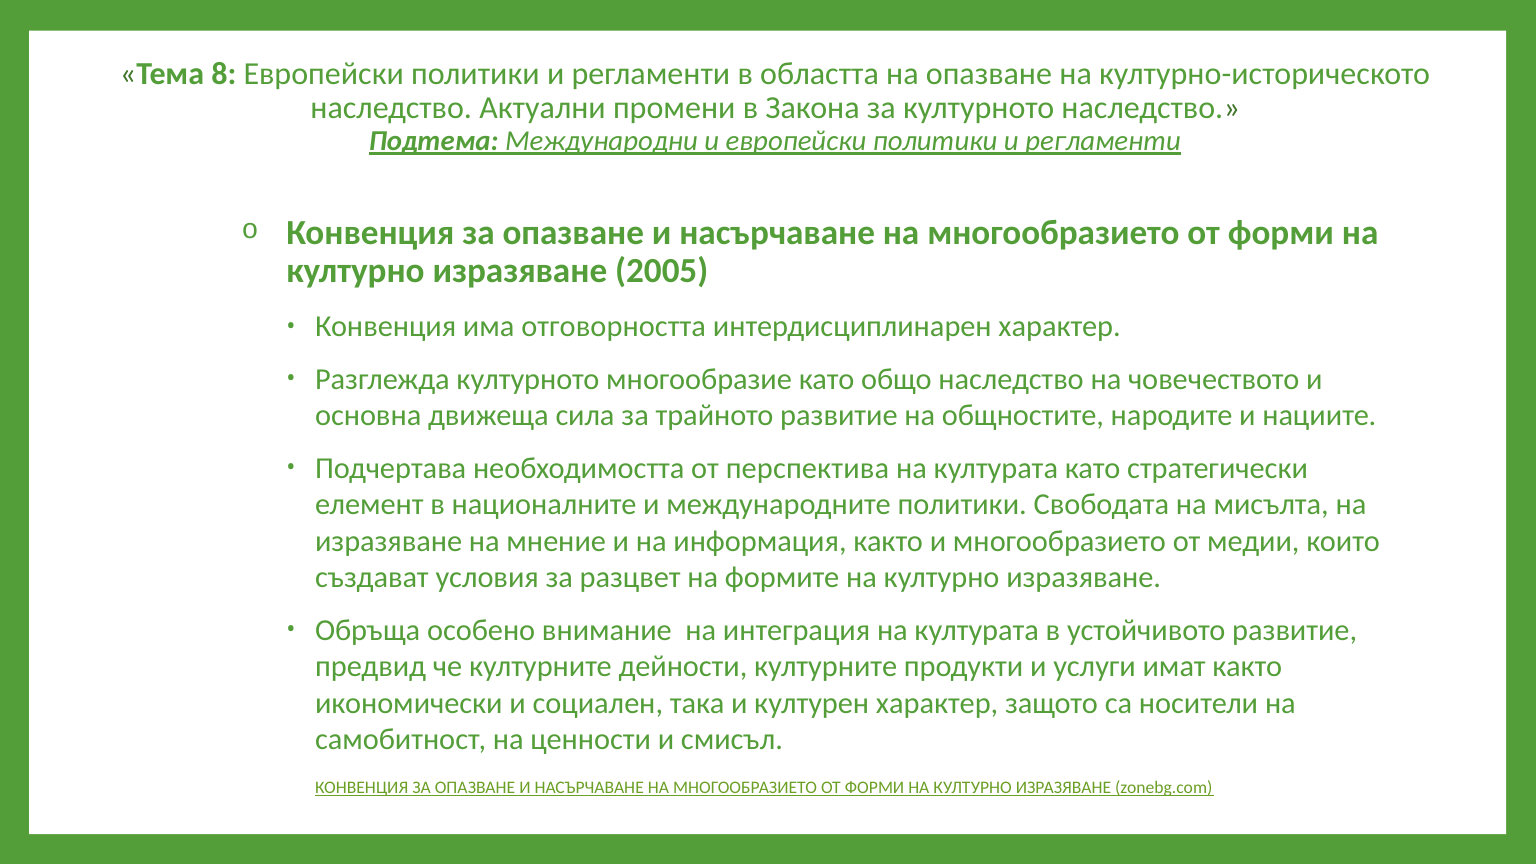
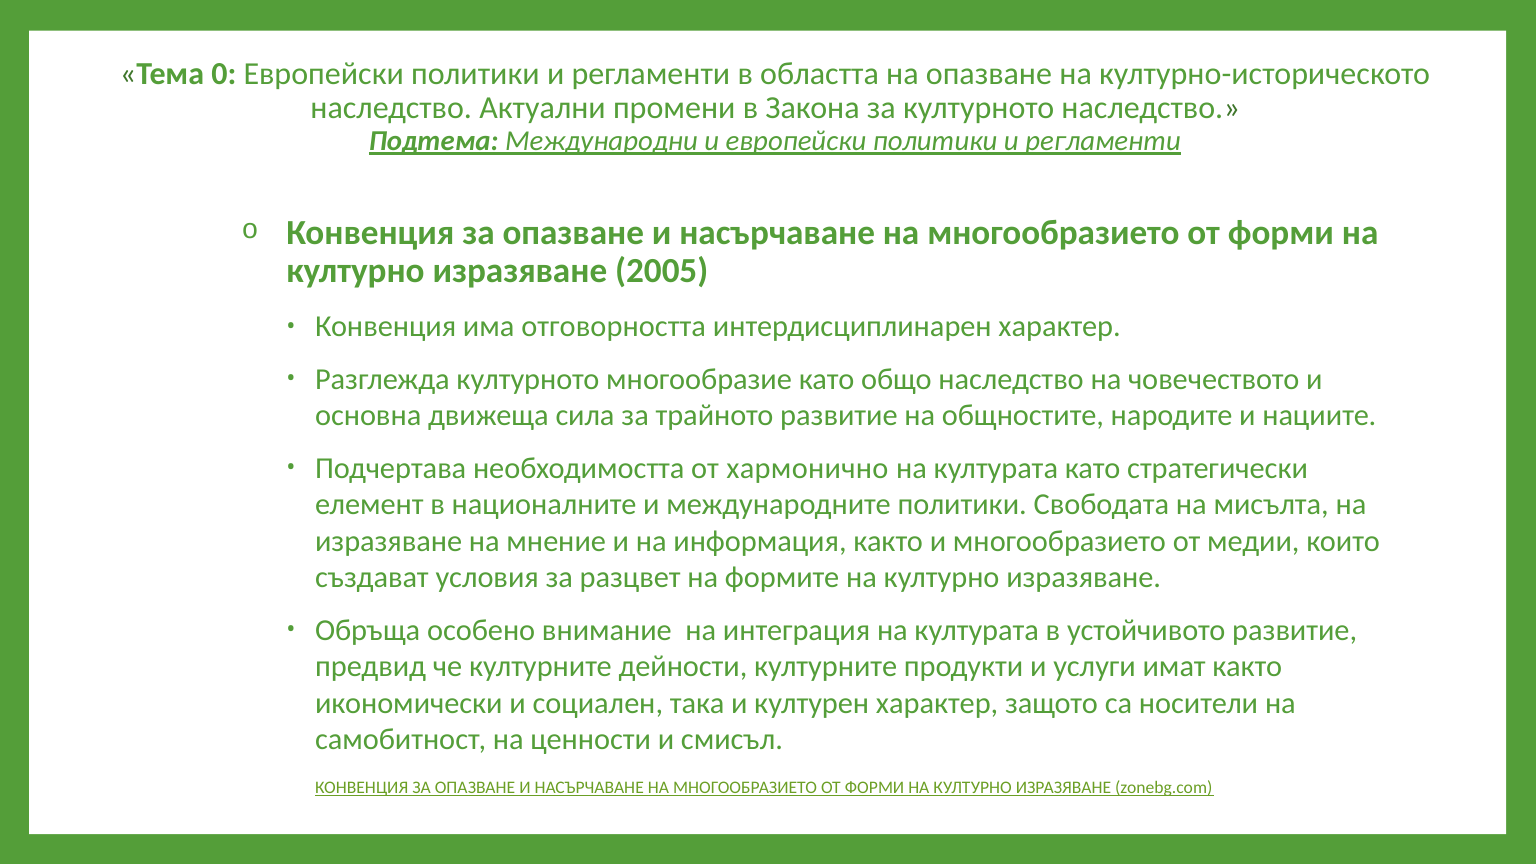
8: 8 -> 0
перспектива: перспектива -> хармонично
